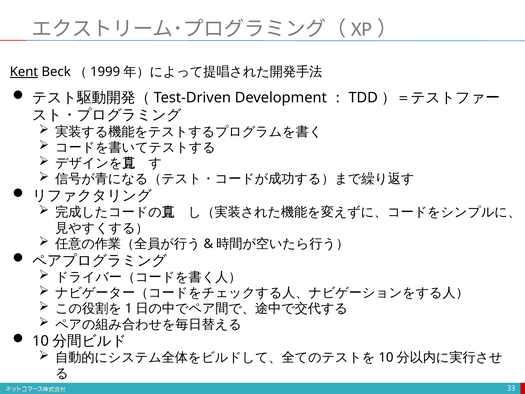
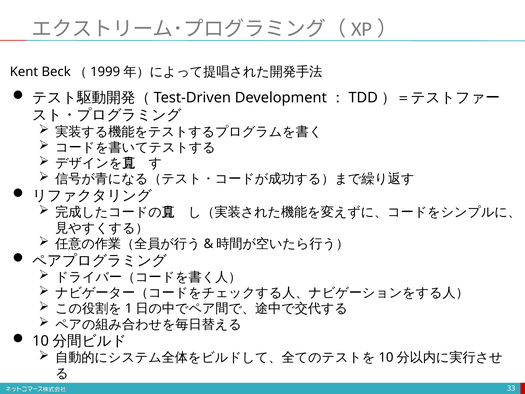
Kent underline: present -> none
